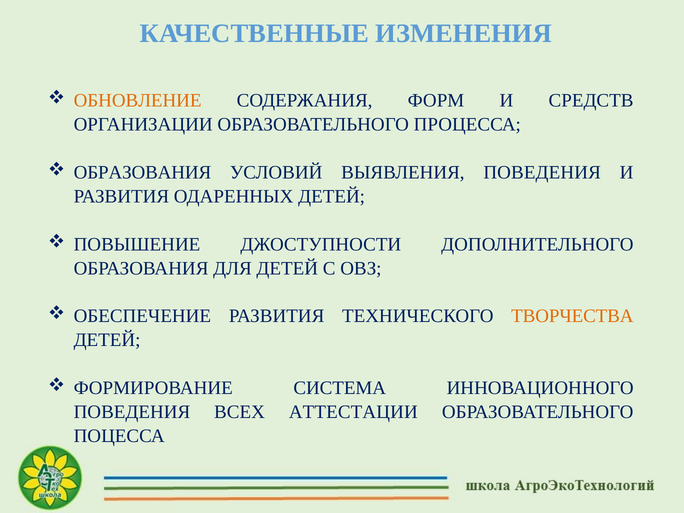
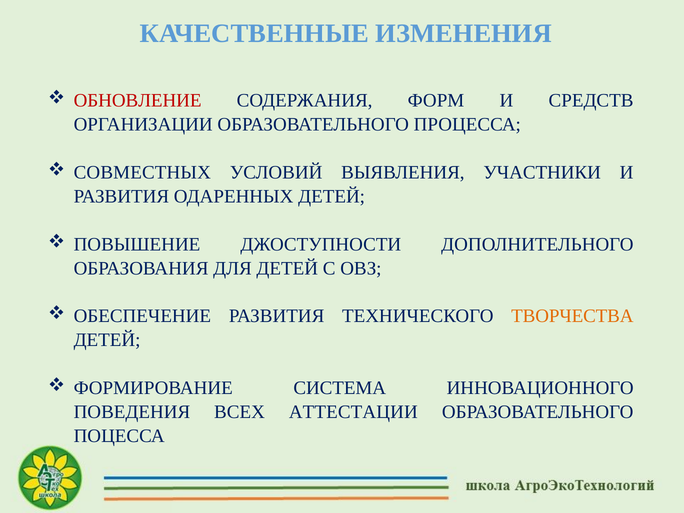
ОБНОВЛЕНИЕ colour: orange -> red
ОБРАЗОВАНИЯ at (142, 173): ОБРАЗОВАНИЯ -> СОВМЕСТНЫХ
ВЫЯВЛЕНИЯ ПОВЕДЕНИЯ: ПОВЕДЕНИЯ -> УЧАСТНИКИ
